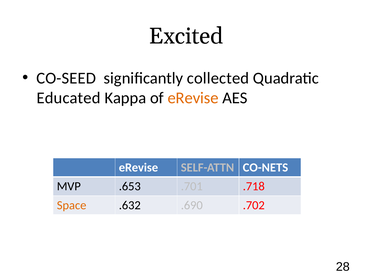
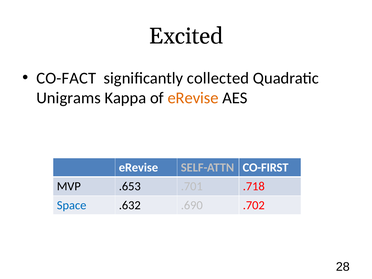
CO-SEED: CO-SEED -> CO-FACT
Educated: Educated -> Unigrams
CO-NETS: CO-NETS -> CO-FIRST
Space colour: orange -> blue
